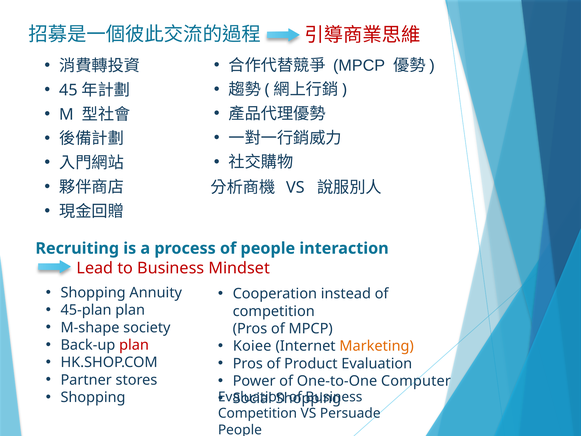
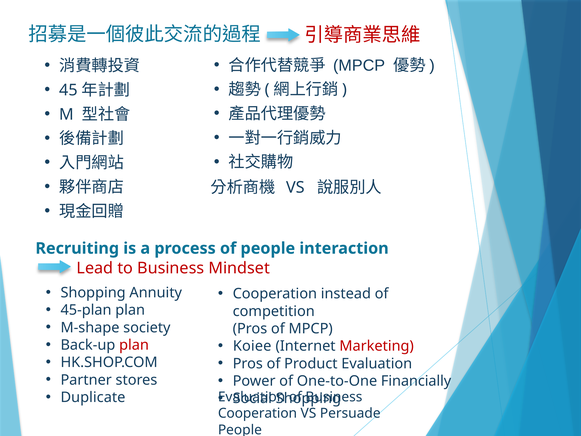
Marketing colour: orange -> red
Computer: Computer -> Financially
Shopping at (93, 397): Shopping -> Duplicate
Competition at (257, 413): Competition -> Cooperation
